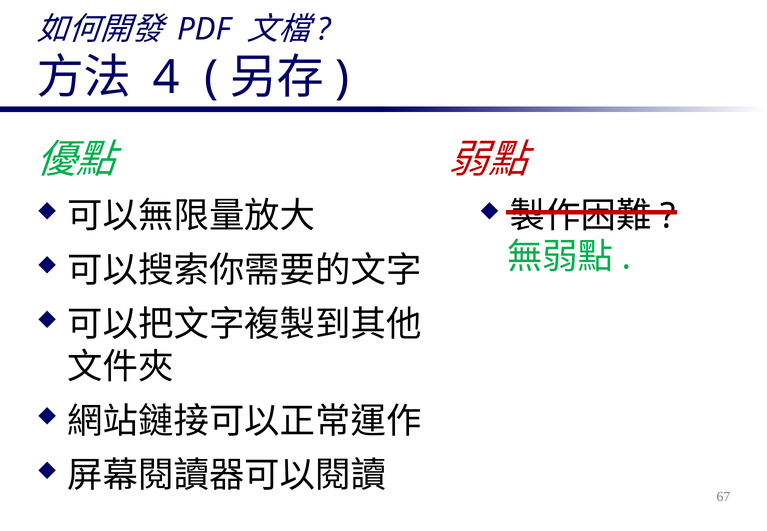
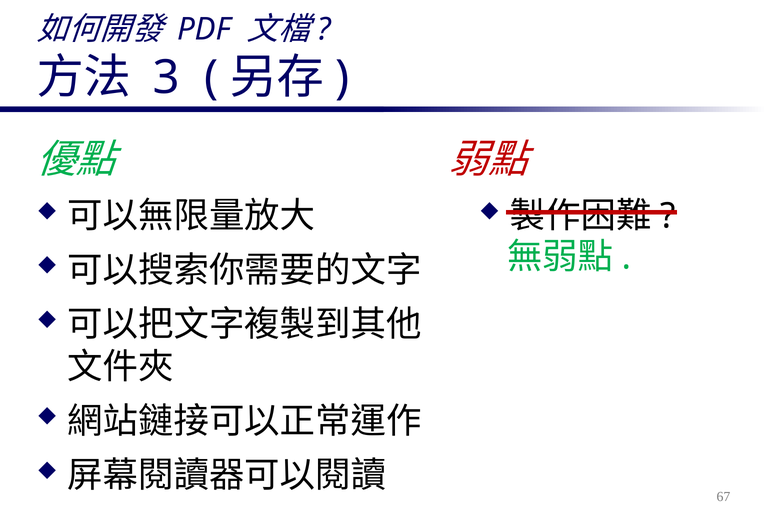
4: 4 -> 3
